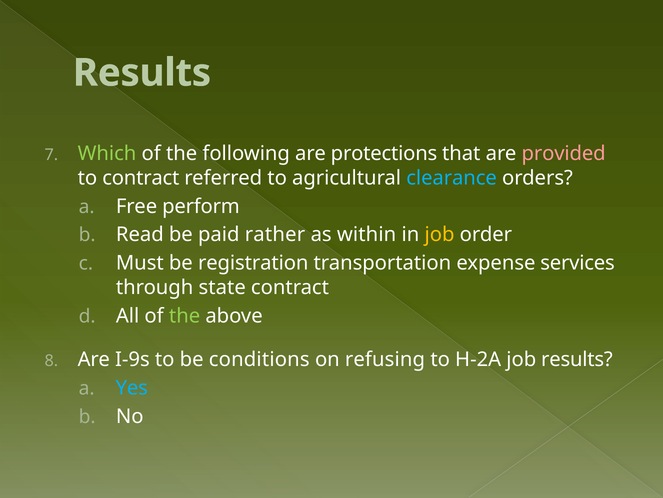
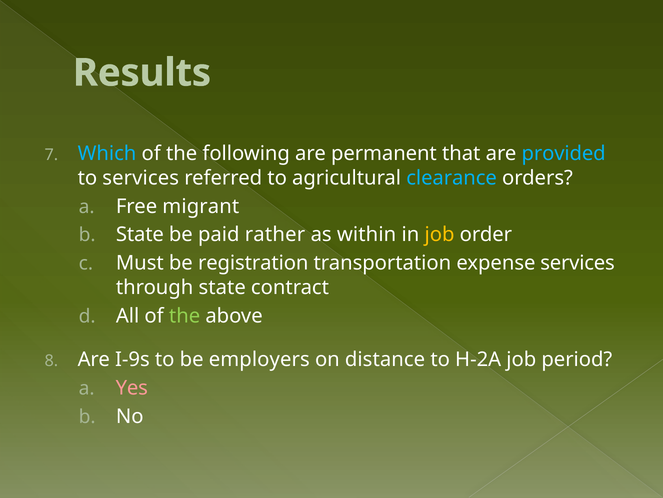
Which colour: light green -> light blue
protections: protections -> permanent
provided colour: pink -> light blue
to contract: contract -> services
perform: perform -> migrant
Read at (140, 234): Read -> State
conditions: conditions -> employers
refusing: refusing -> distance
job results: results -> period
Yes colour: light blue -> pink
